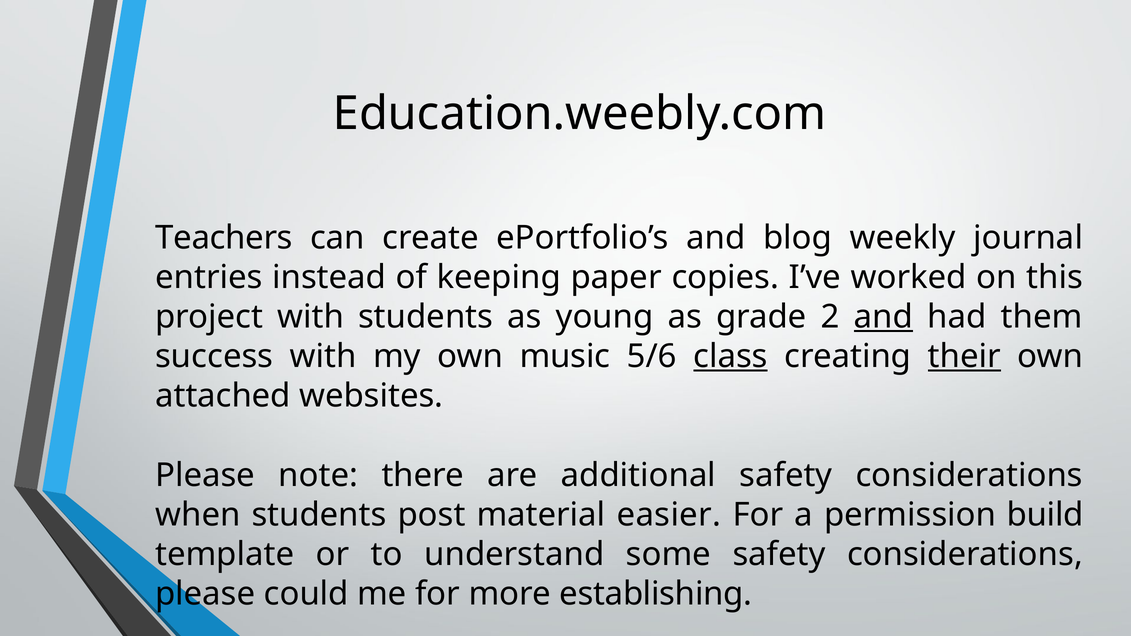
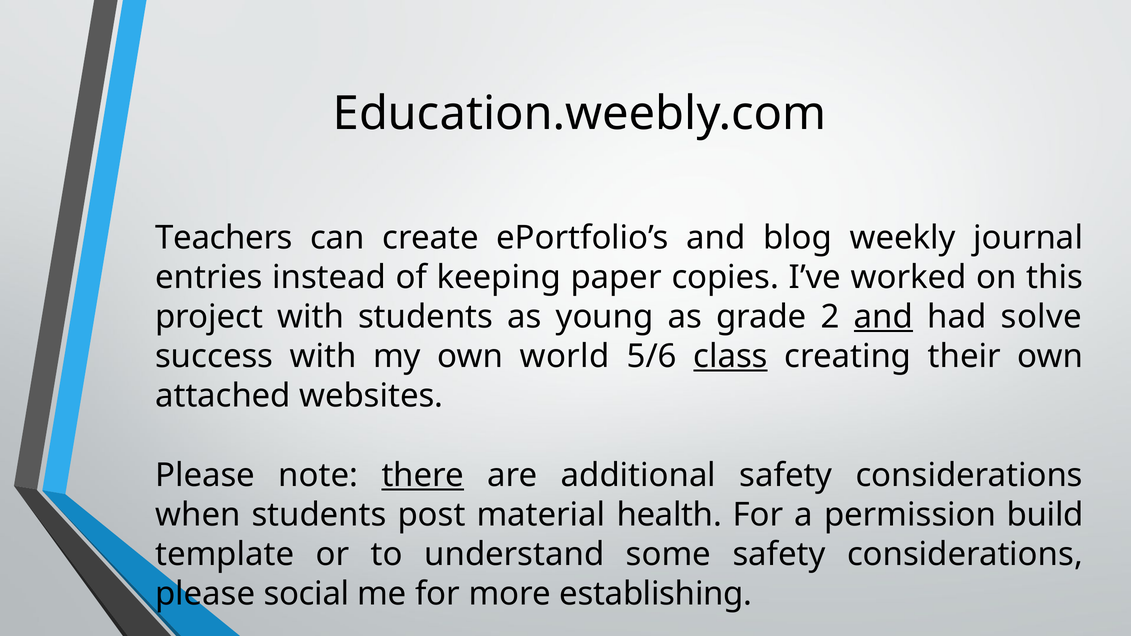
them: them -> solve
music: music -> world
their underline: present -> none
there underline: none -> present
easier: easier -> health
could: could -> social
